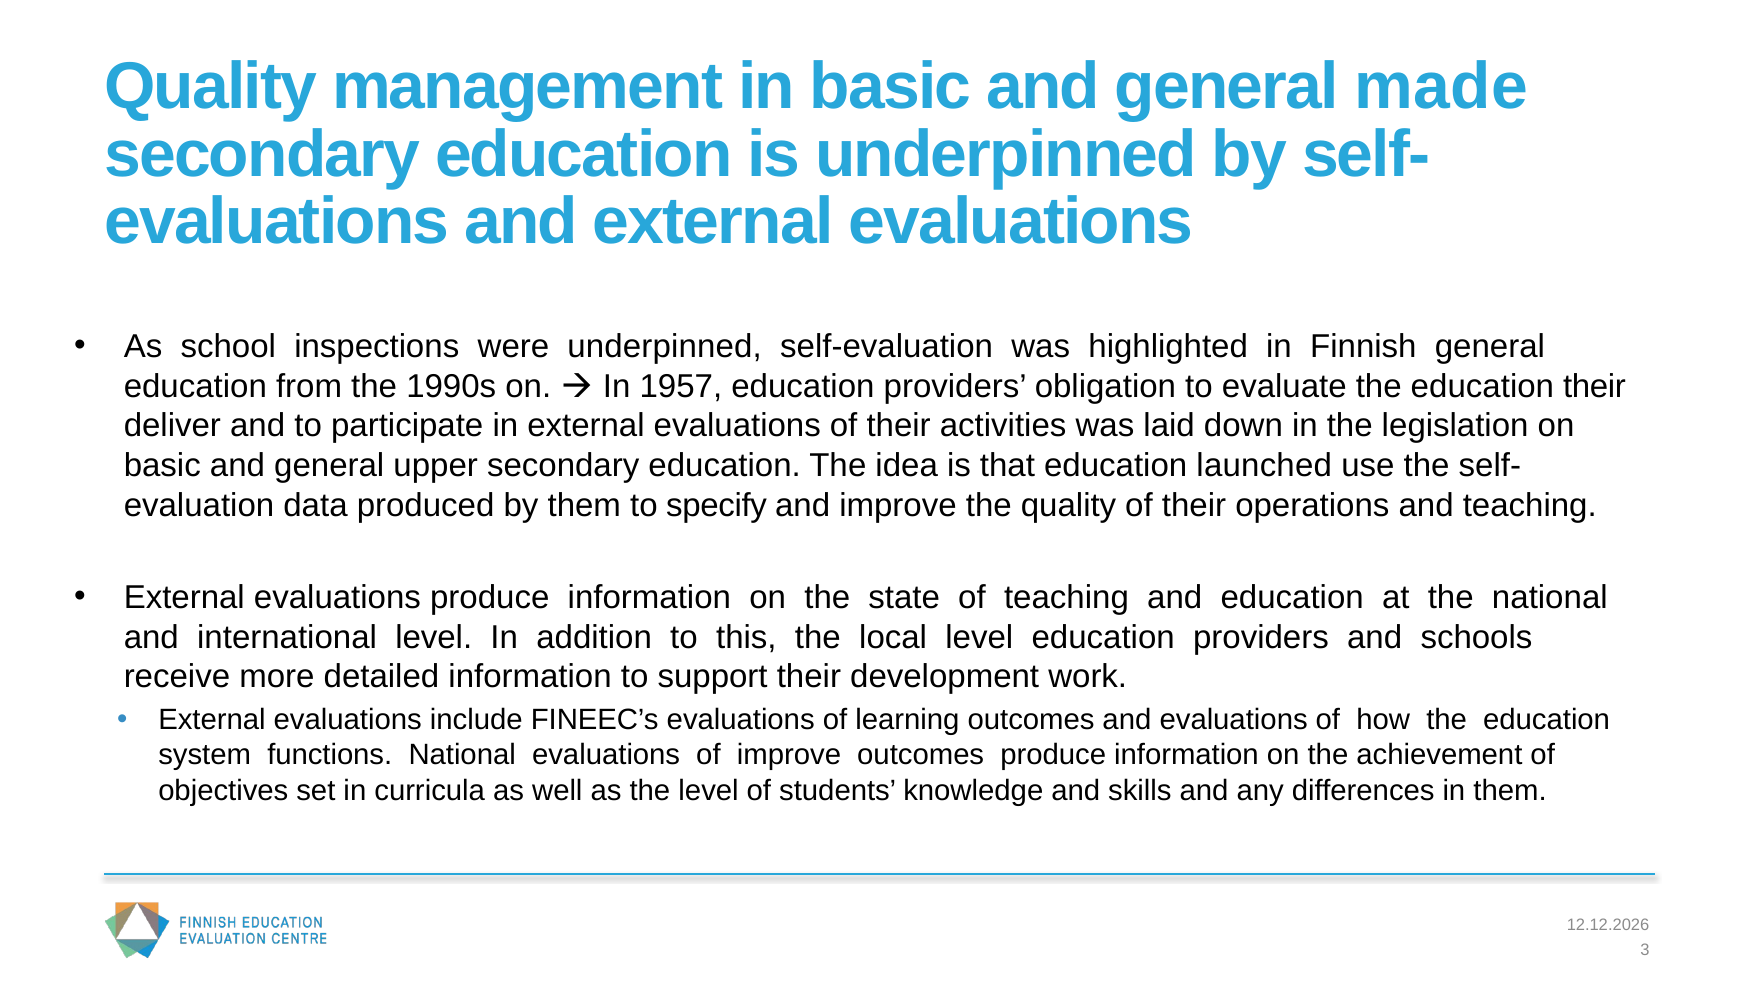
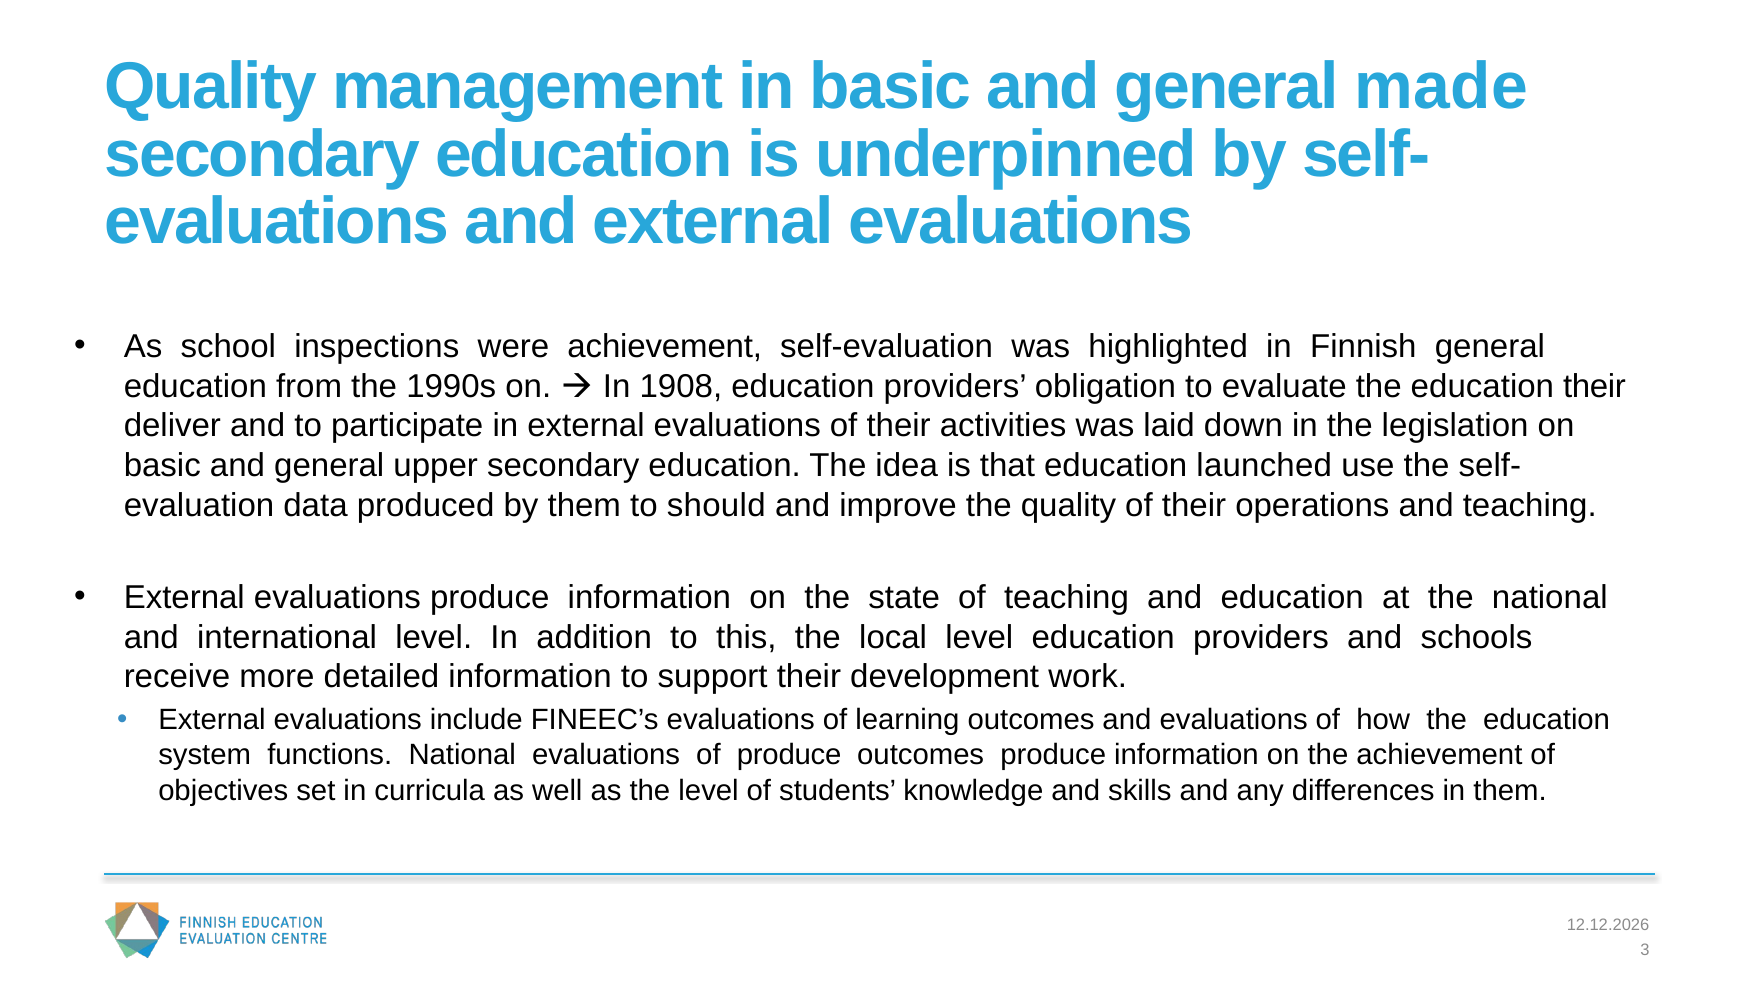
were underpinned: underpinned -> achievement
1957: 1957 -> 1908
specify: specify -> should
of improve: improve -> produce
